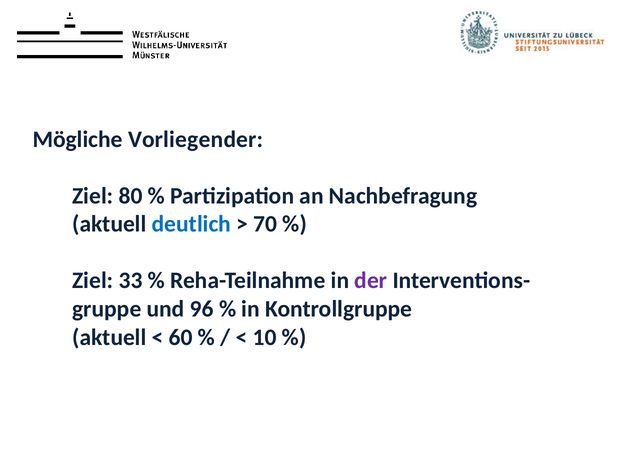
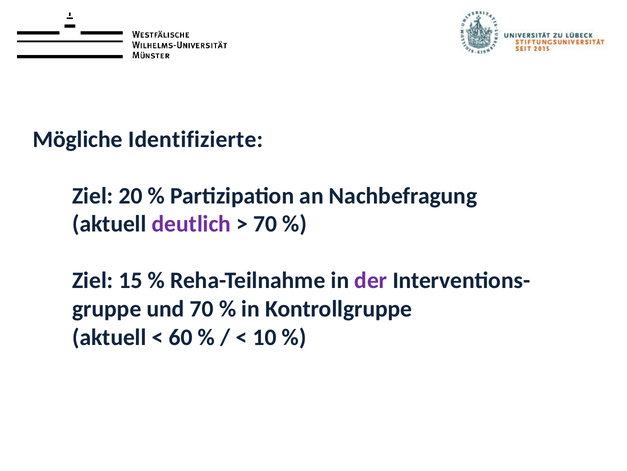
Vorliegender: Vorliegender -> Identifizierte
80: 80 -> 20
deutlich colour: blue -> purple
33: 33 -> 15
und 96: 96 -> 70
